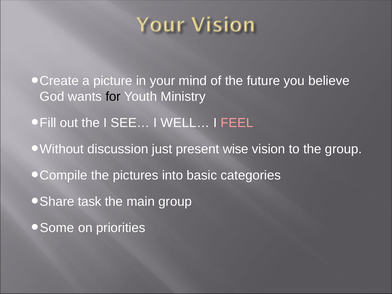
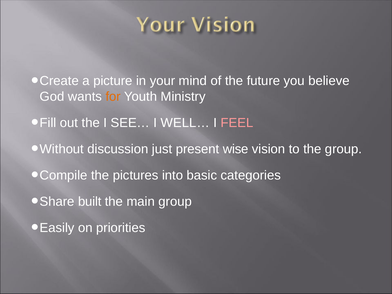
for colour: black -> orange
task: task -> built
Some: Some -> Easily
